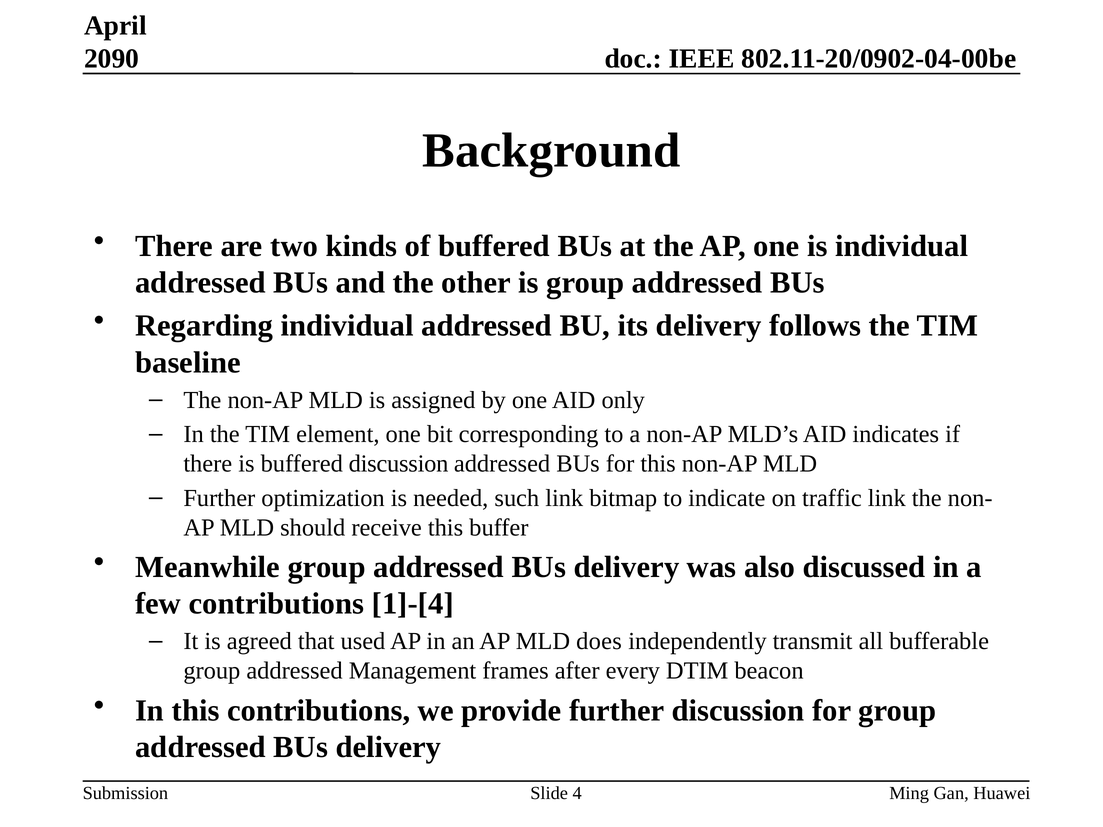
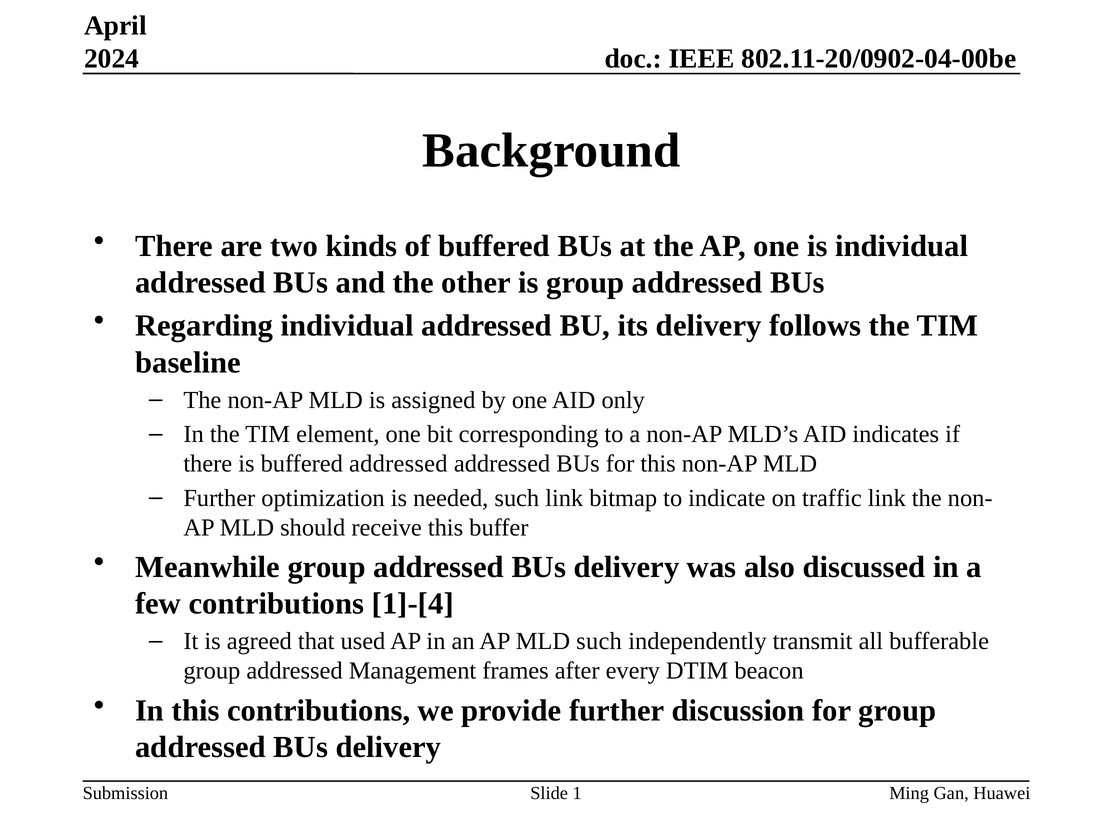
2090: 2090 -> 2024
buffered discussion: discussion -> addressed
MLD does: does -> such
4: 4 -> 1
